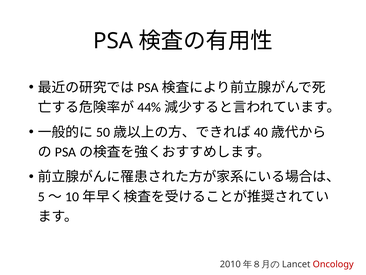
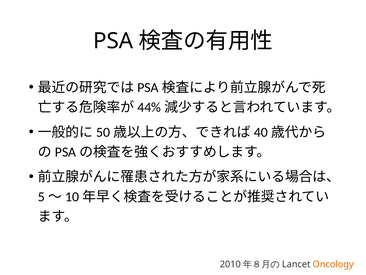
Oncology colour: red -> orange
